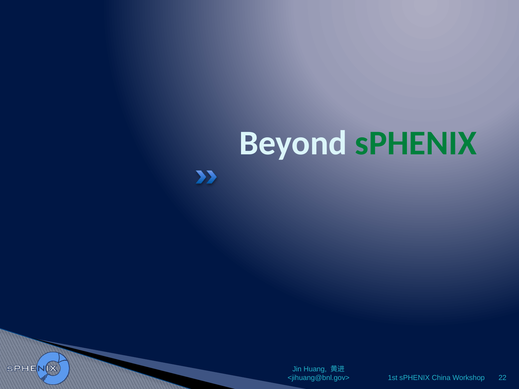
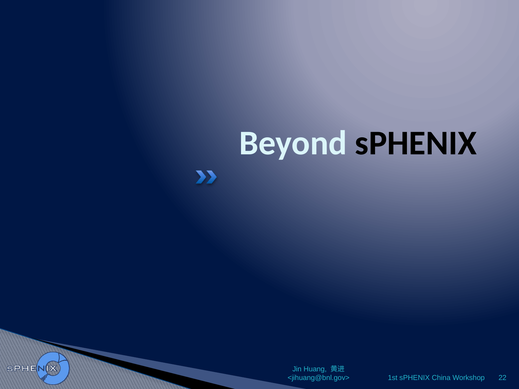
sPHENIX at (416, 143) colour: green -> black
